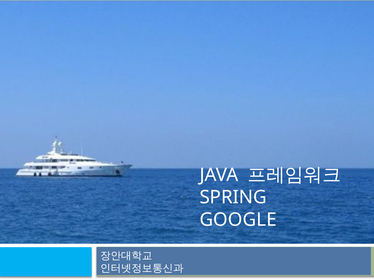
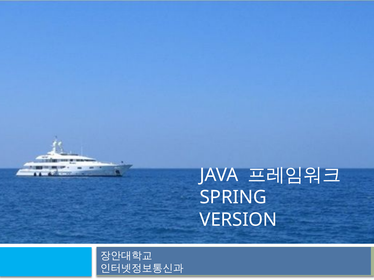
GOOGLE: GOOGLE -> VERSION
